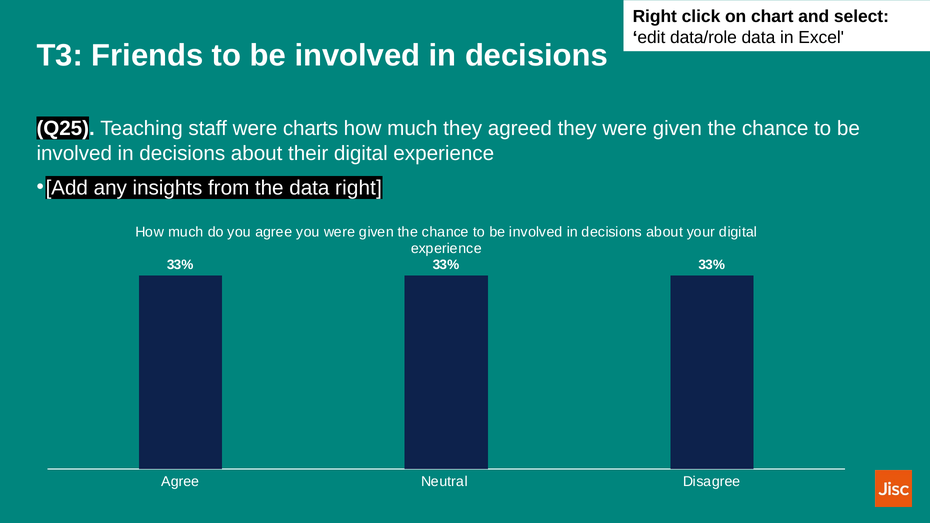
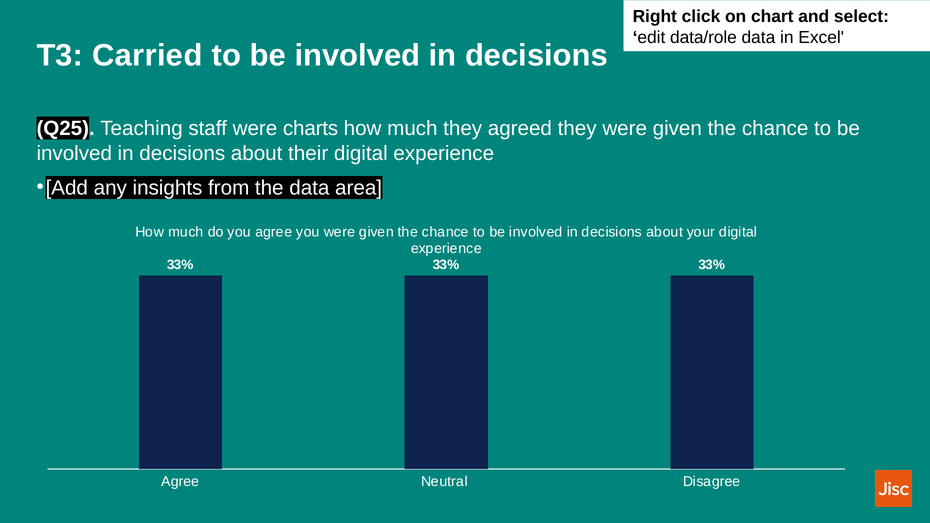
Friends: Friends -> Carried
data right: right -> area
